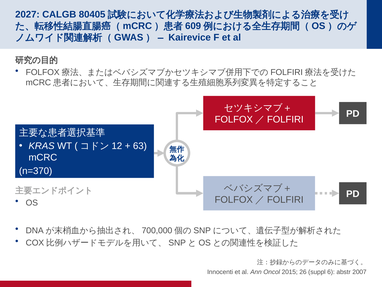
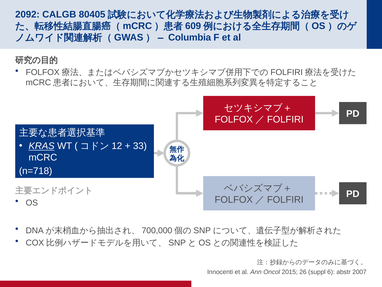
2027: 2027 -> 2092
Kairevice: Kairevice -> Columbia
KRAS underline: none -> present
63: 63 -> 33
n=370: n=370 -> n=718
